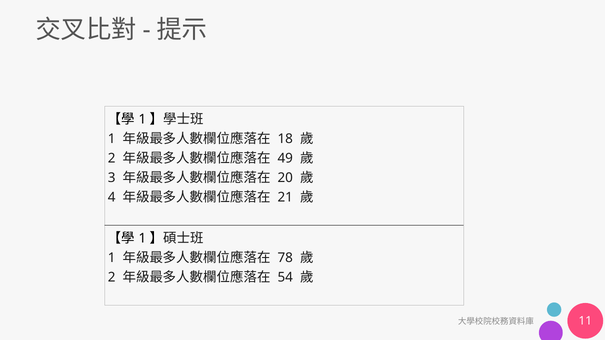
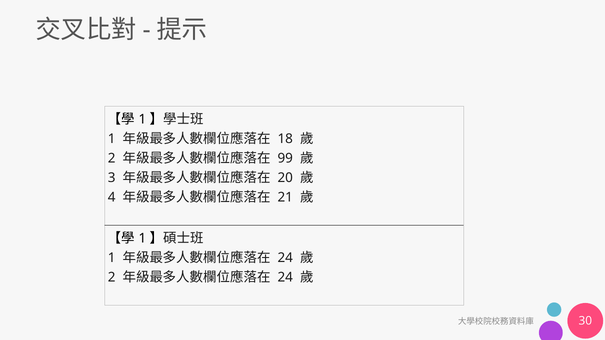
49: 49 -> 99
78 at (285, 258): 78 -> 24
54 at (285, 277): 54 -> 24
11: 11 -> 30
